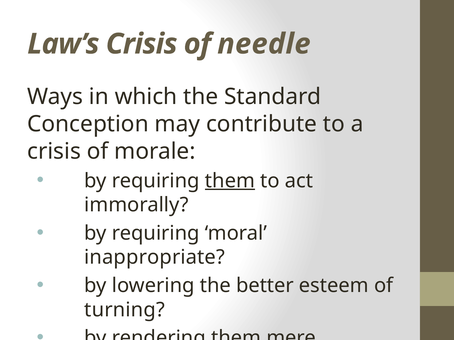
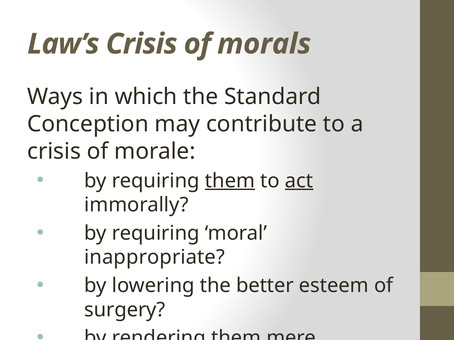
needle: needle -> morals
act underline: none -> present
turning: turning -> surgery
